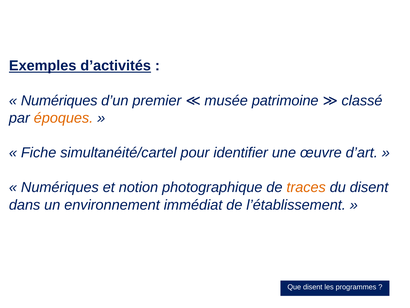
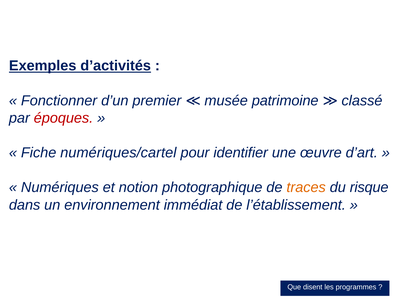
Numériques at (59, 100): Numériques -> Fonctionner
époques colour: orange -> red
simultanéité/cartel: simultanéité/cartel -> numériques/cartel
du disent: disent -> risque
